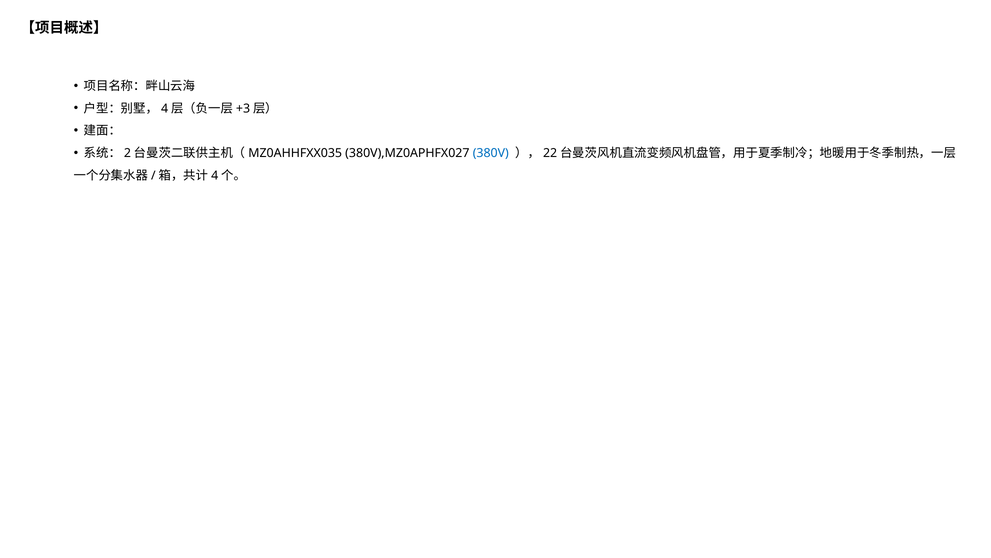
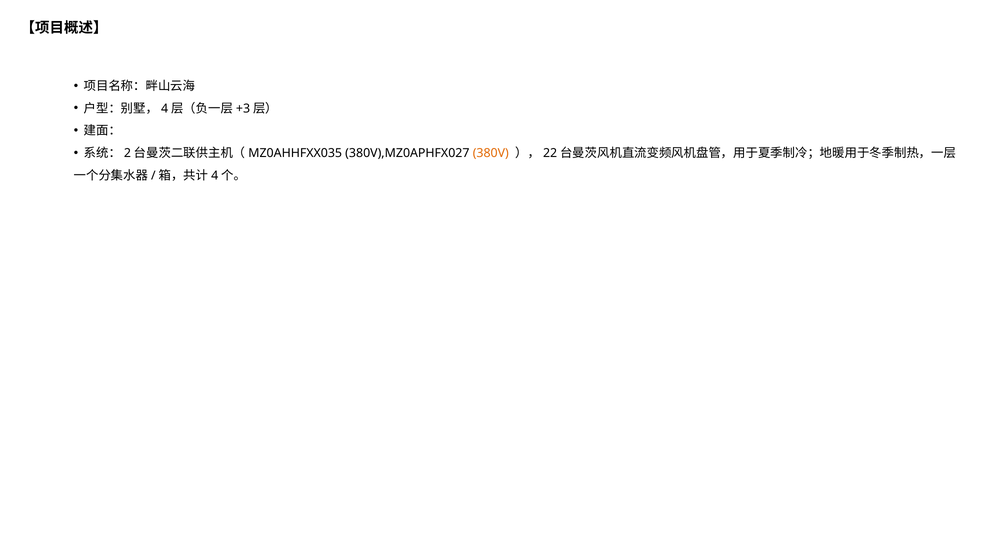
380V colour: blue -> orange
